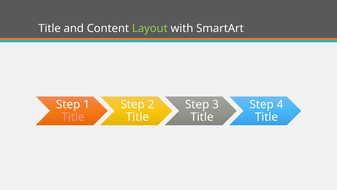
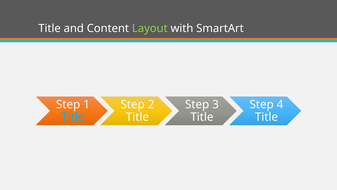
Title at (73, 117) colour: pink -> light blue
